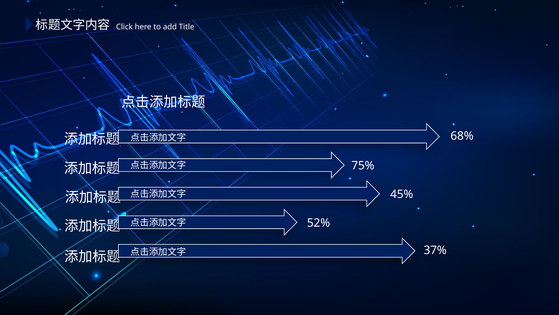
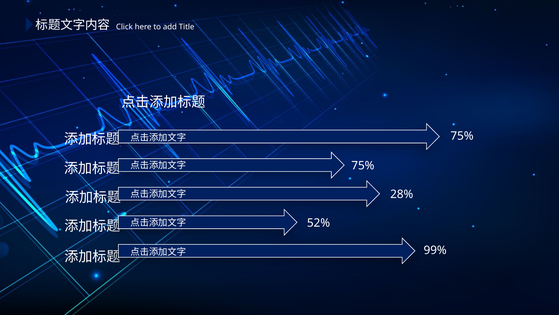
68% at (462, 136): 68% -> 75%
45%: 45% -> 28%
37%: 37% -> 99%
